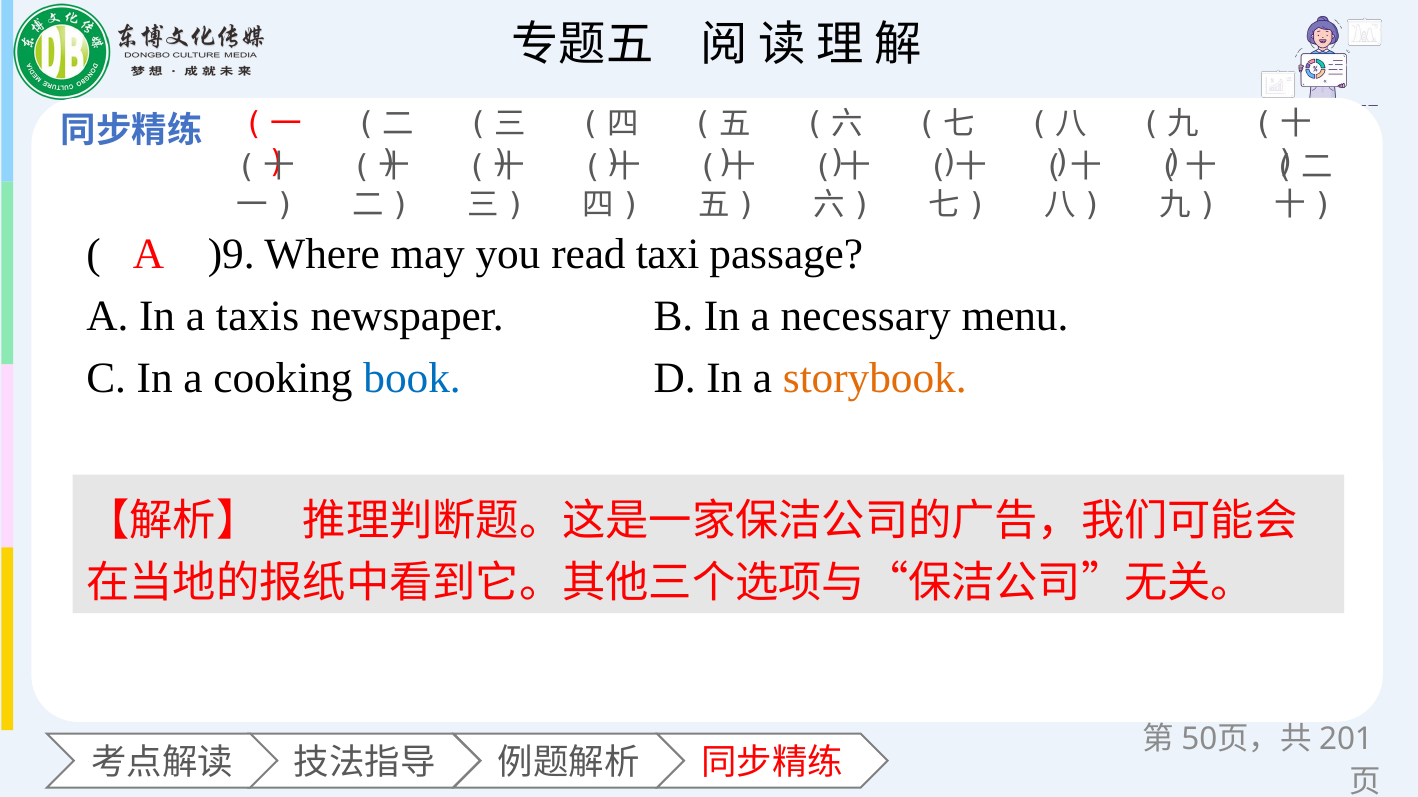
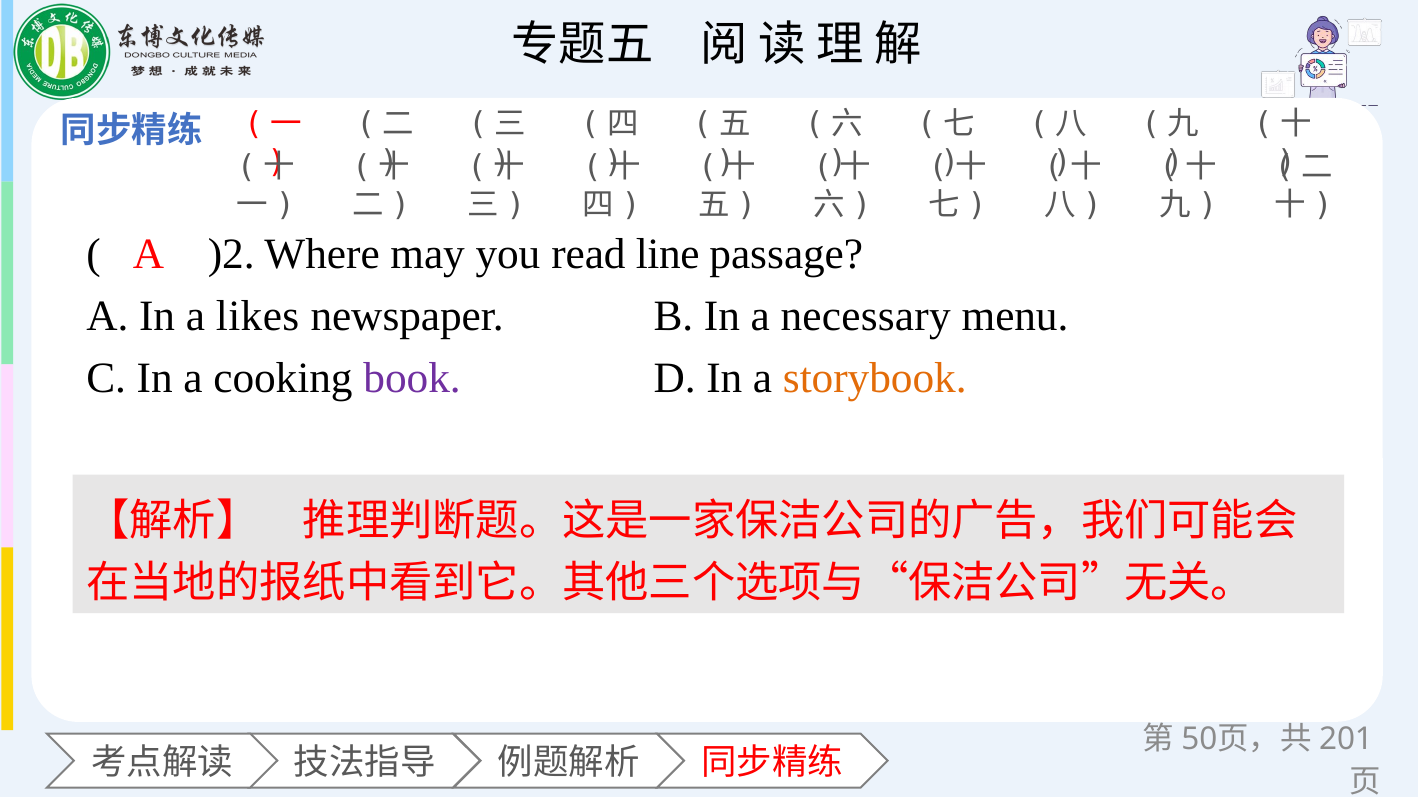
)9: )9 -> )2
taxi: taxi -> line
taxis: taxis -> likes
book colour: blue -> purple
